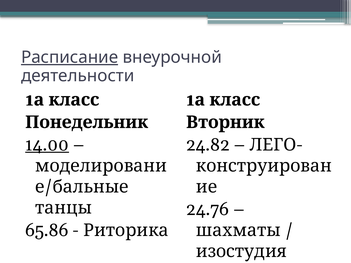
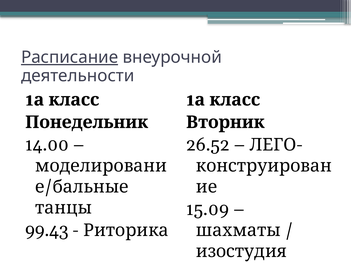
14.00 underline: present -> none
24.82: 24.82 -> 26.52
24.76: 24.76 -> 15.09
65.86: 65.86 -> 99.43
